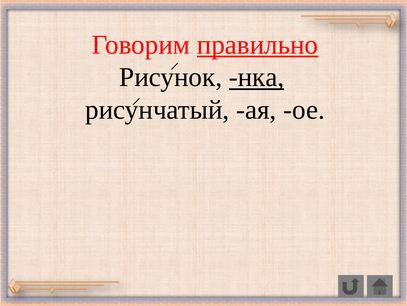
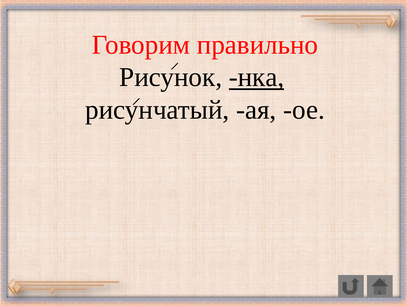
правильно underline: present -> none
